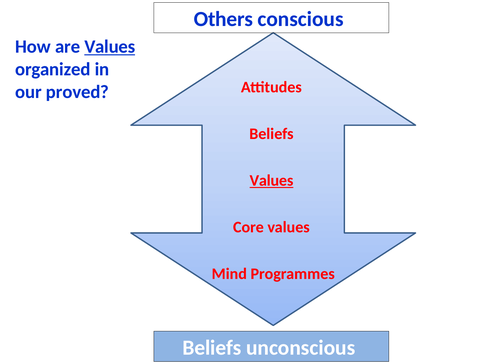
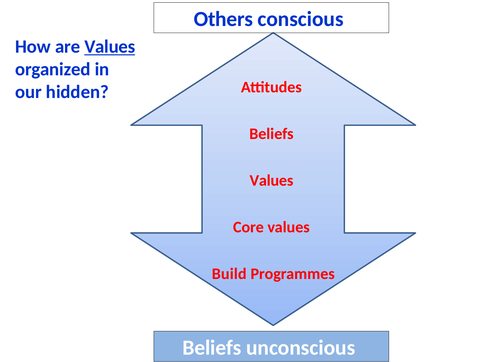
proved: proved -> hidden
Values at (271, 180) underline: present -> none
Mind: Mind -> Build
